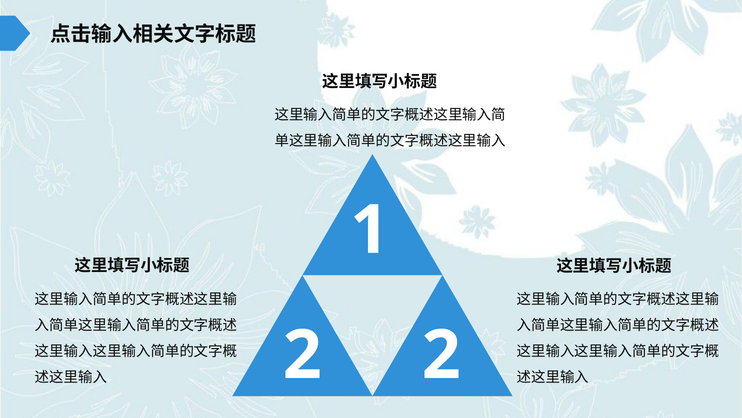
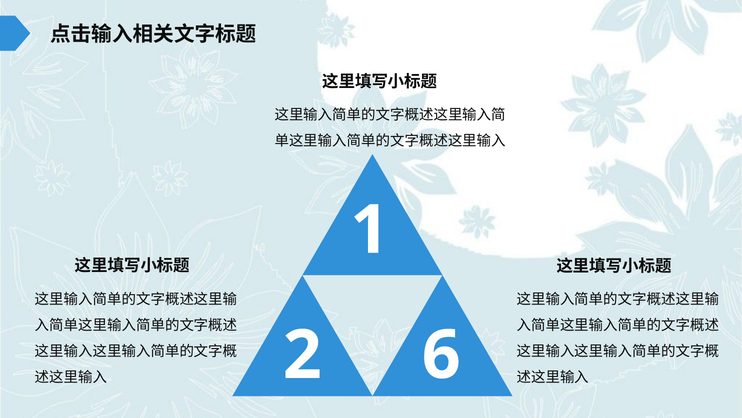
2 2: 2 -> 6
